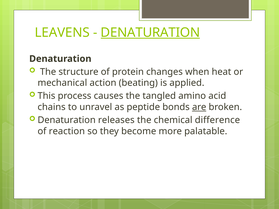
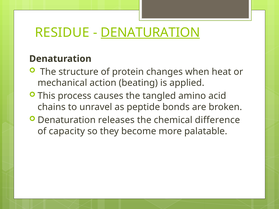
LEAVENS: LEAVENS -> RESIDUE
are underline: present -> none
reaction: reaction -> capacity
